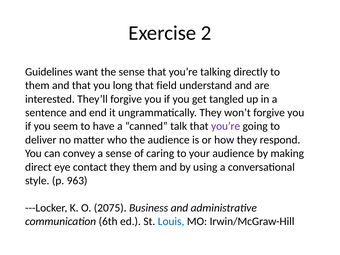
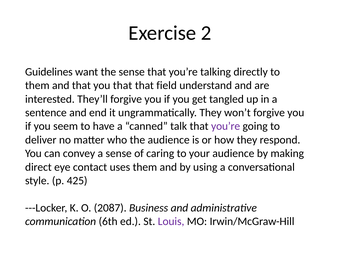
you long: long -> that
contact they: they -> uses
963: 963 -> 425
2075: 2075 -> 2087
Louis colour: blue -> purple
